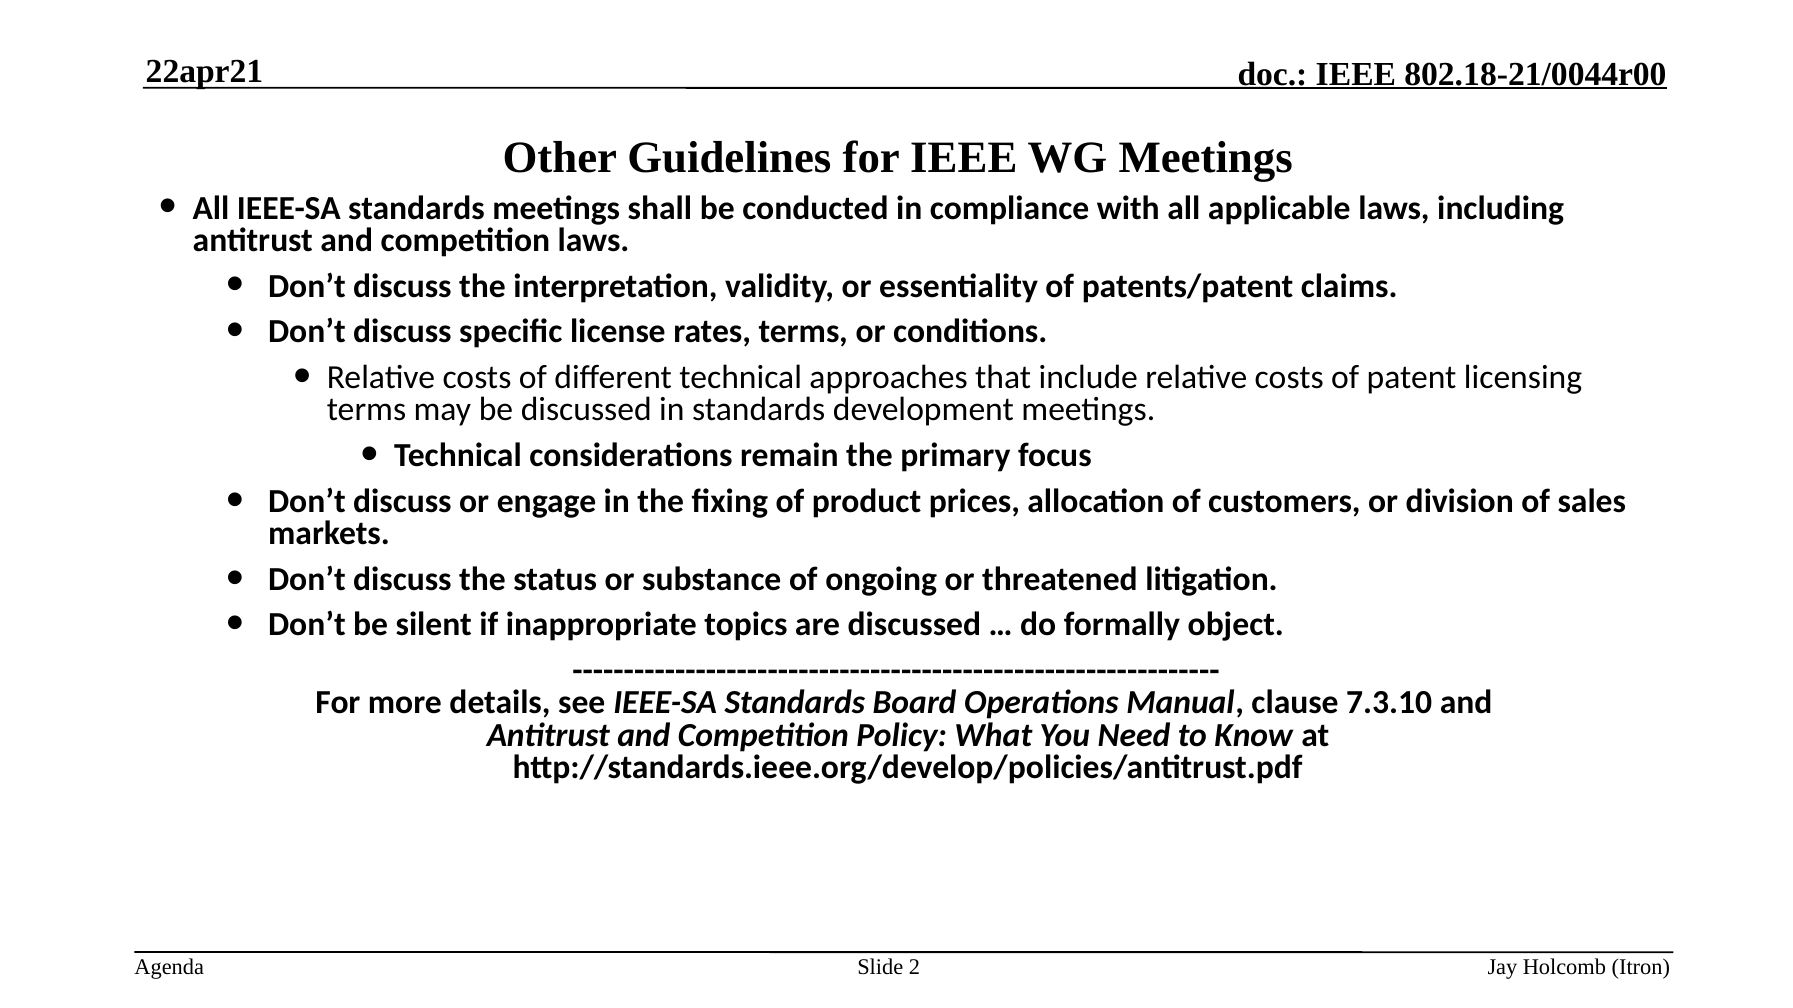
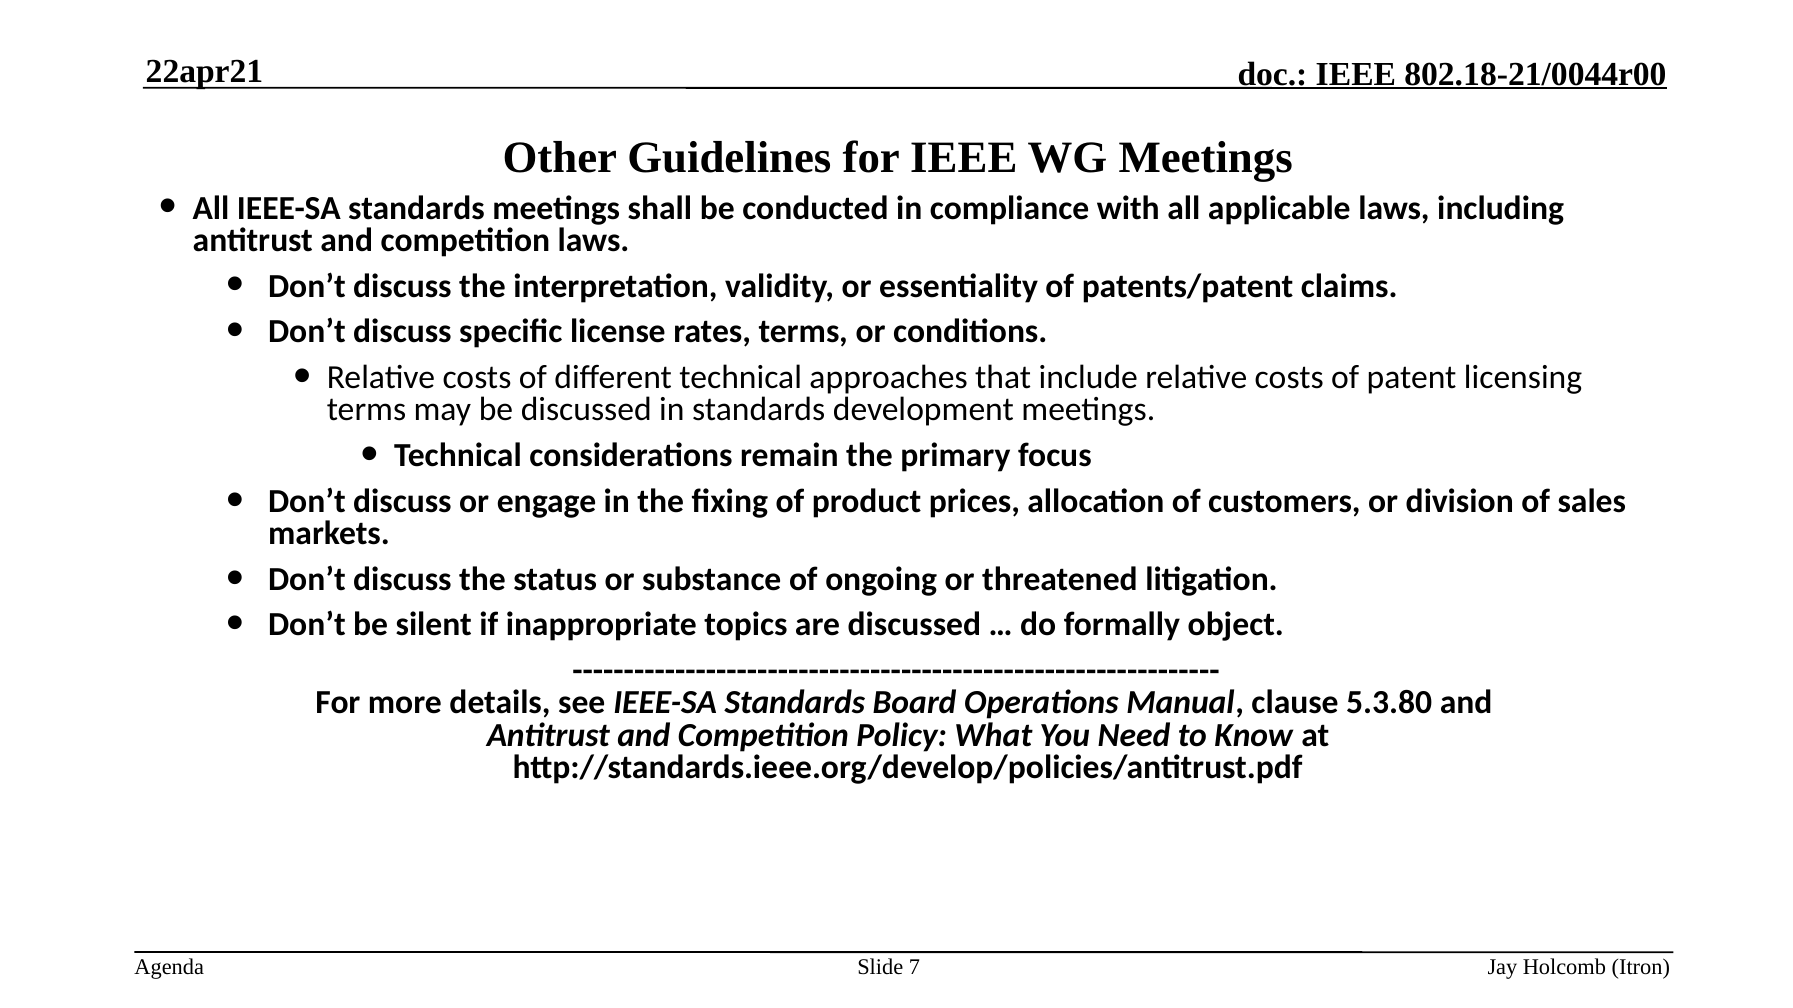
7.3.10: 7.3.10 -> 5.3.80
2: 2 -> 7
